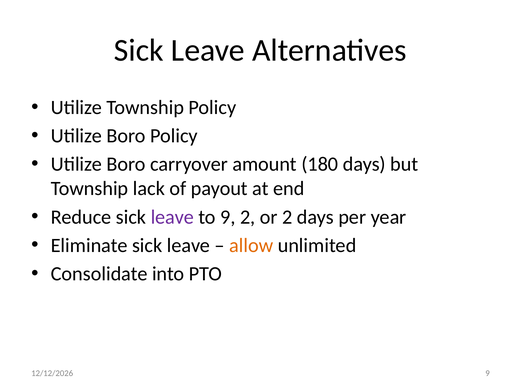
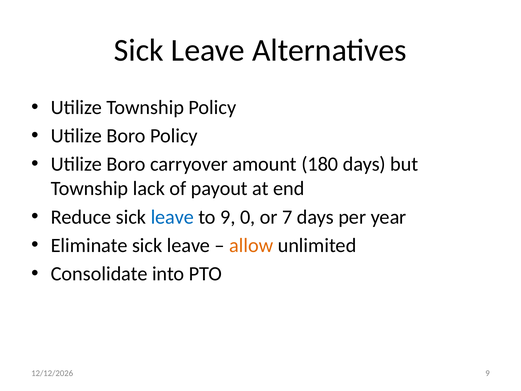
leave at (172, 217) colour: purple -> blue
9 2: 2 -> 0
or 2: 2 -> 7
